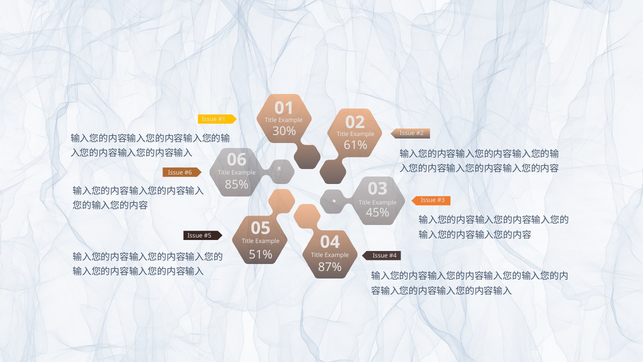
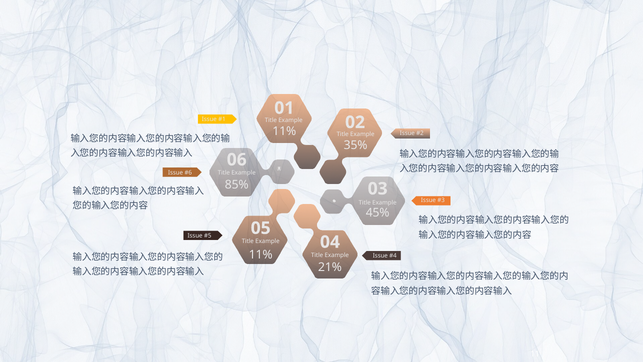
30% at (284, 131): 30% -> 11%
61%: 61% -> 35%
51% at (261, 254): 51% -> 11%
87%: 87% -> 21%
